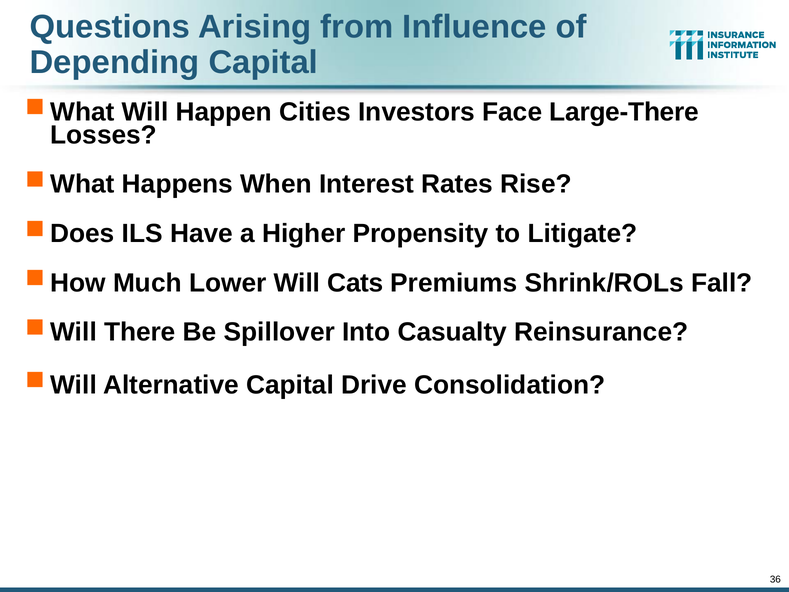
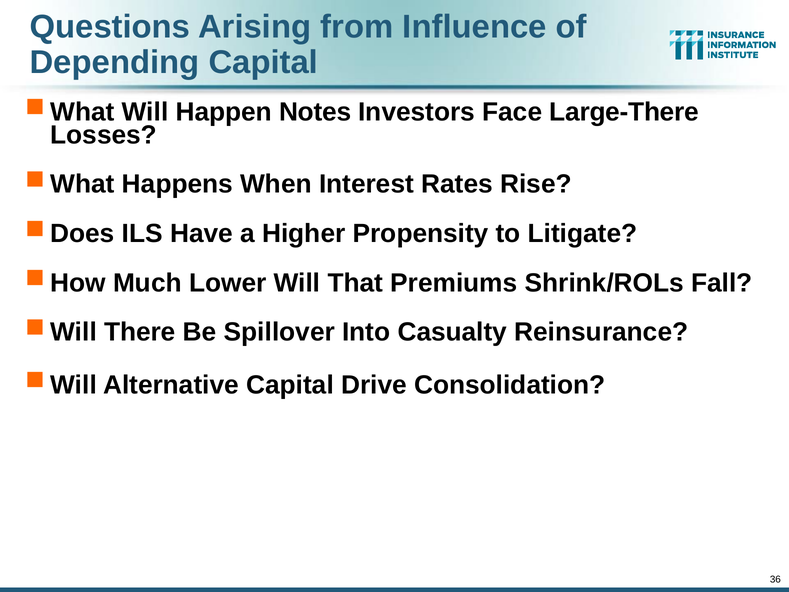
Cities: Cities -> Notes
Cats: Cats -> That
